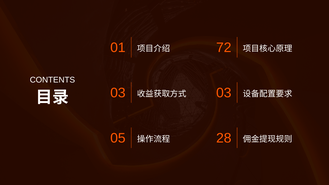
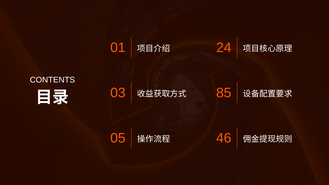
72: 72 -> 24
03 at (224, 93): 03 -> 85
28: 28 -> 46
